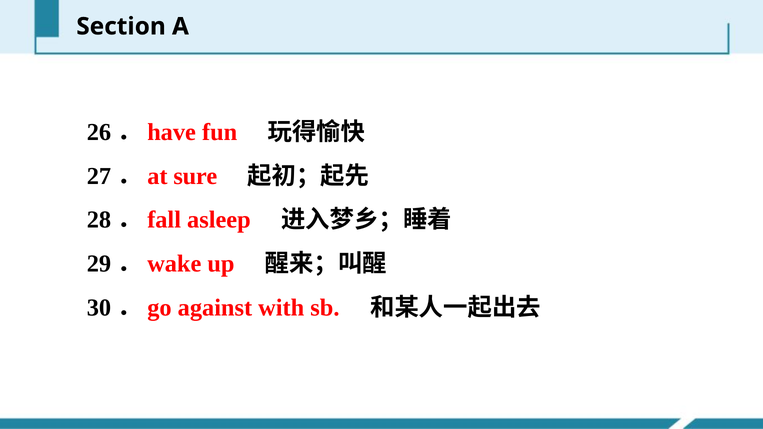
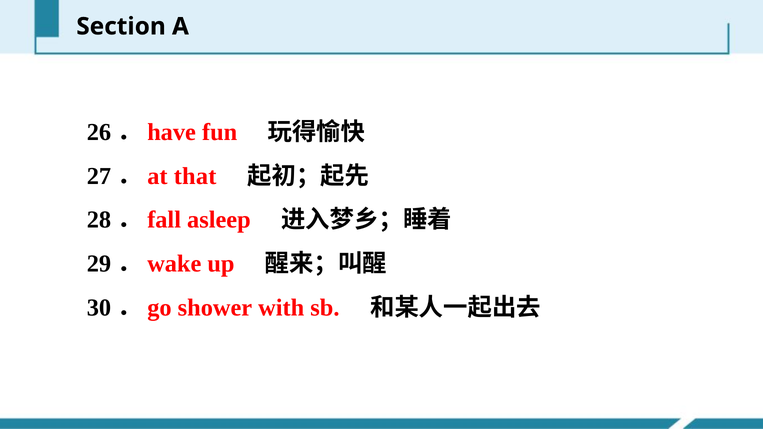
sure: sure -> that
against: against -> shower
